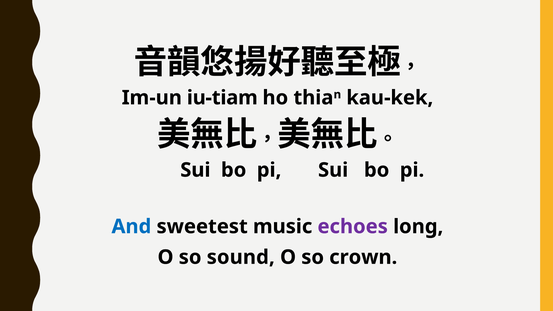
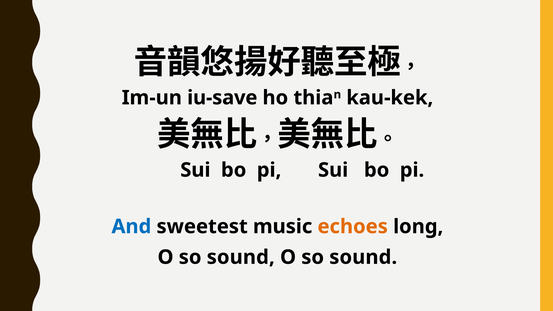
iu-tiam: iu-tiam -> iu-save
echoes colour: purple -> orange
crown at (363, 257): crown -> sound
